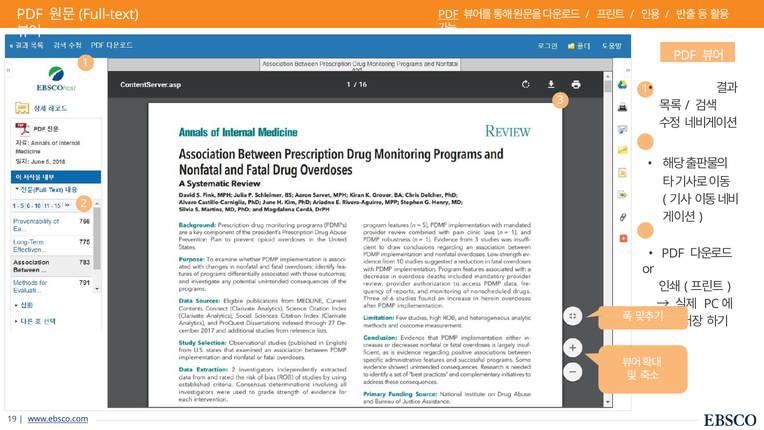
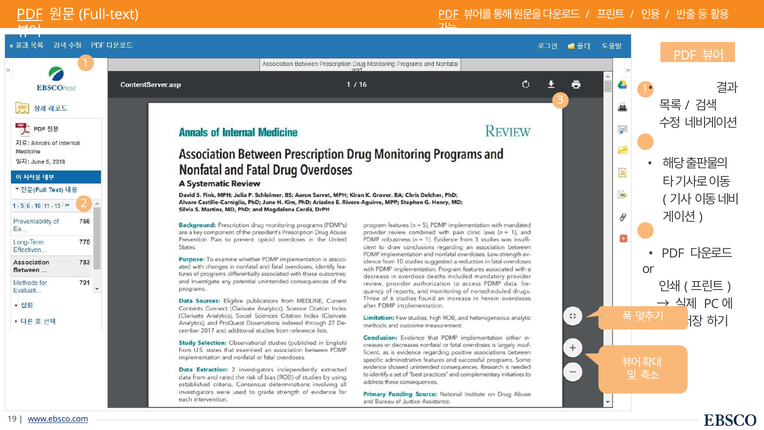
PDF at (30, 14) underline: none -> present
